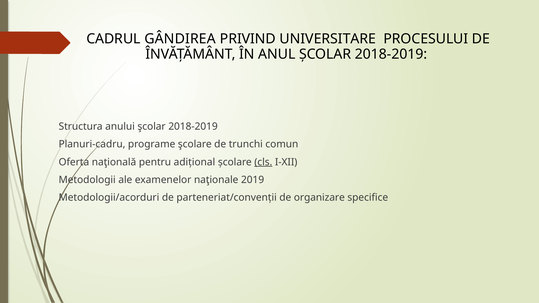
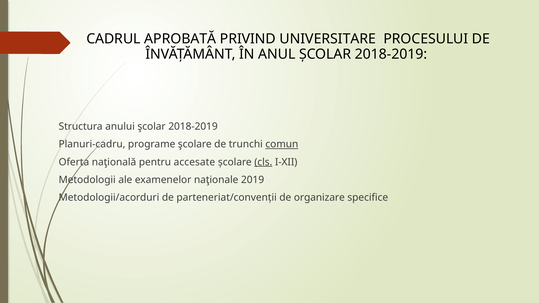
GÂNDIREA: GÂNDIREA -> APROBATĂ
comun underline: none -> present
adițional: adițional -> accesate
